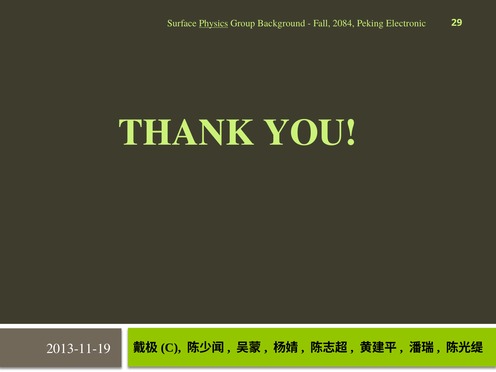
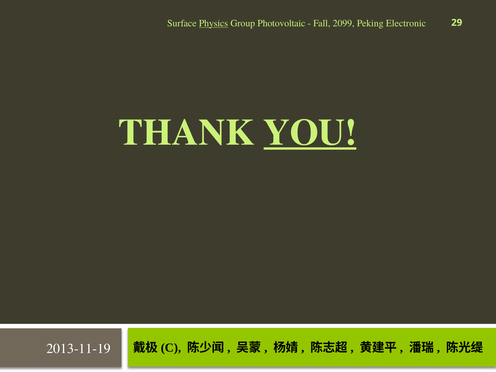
Background: Background -> Photovoltaic
2084: 2084 -> 2099
YOU underline: none -> present
